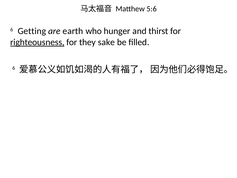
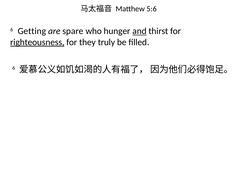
earth: earth -> spare
and underline: none -> present
sake: sake -> truly
